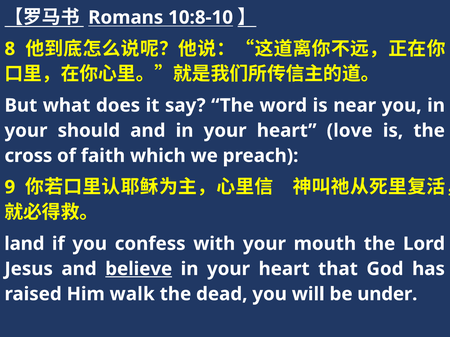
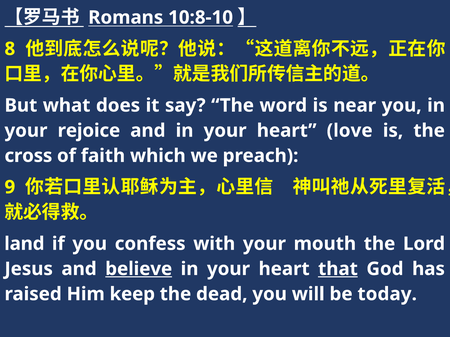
should: should -> rejoice
that underline: none -> present
walk: walk -> keep
under: under -> today
